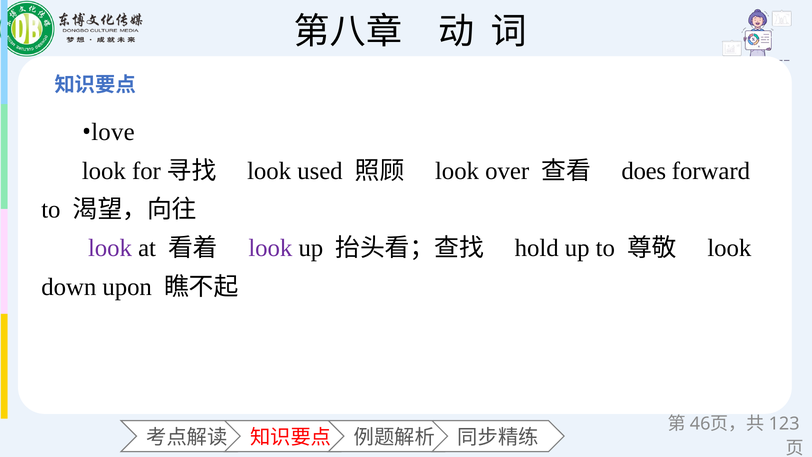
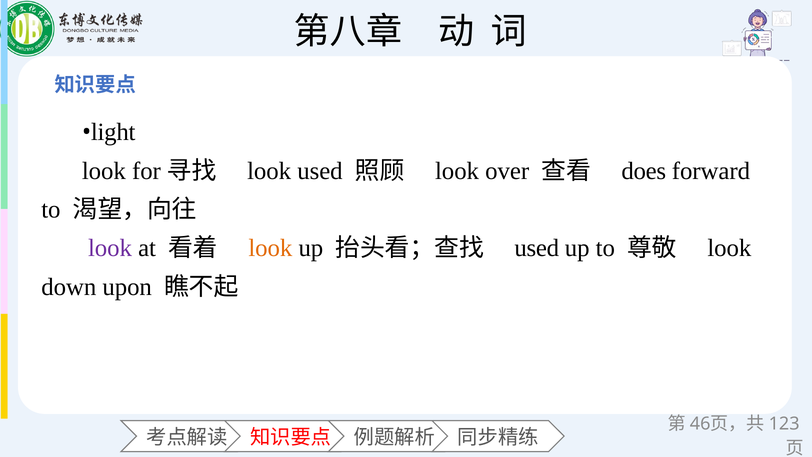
love: love -> light
look at (270, 248) colour: purple -> orange
hold at (537, 248): hold -> used
